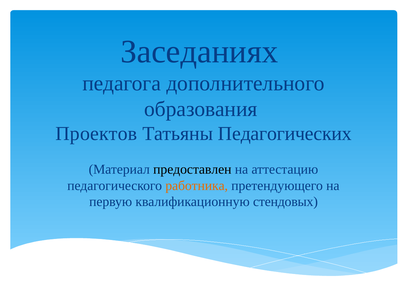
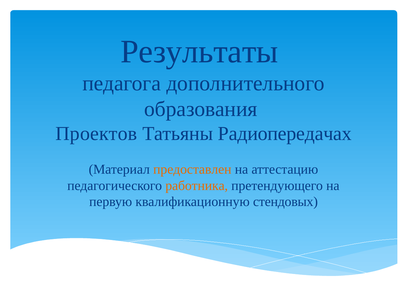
Заседаниях: Заседаниях -> Результаты
Педагогических: Педагогических -> Радиопередачах
предоставлен colour: black -> orange
